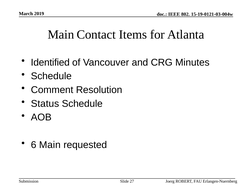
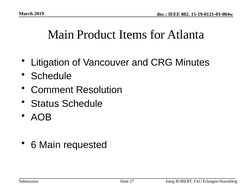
Contact: Contact -> Product
Identified: Identified -> Litigation
